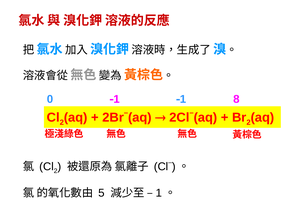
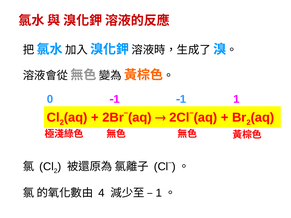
8 at (236, 99): 8 -> 1
5: 5 -> 4
